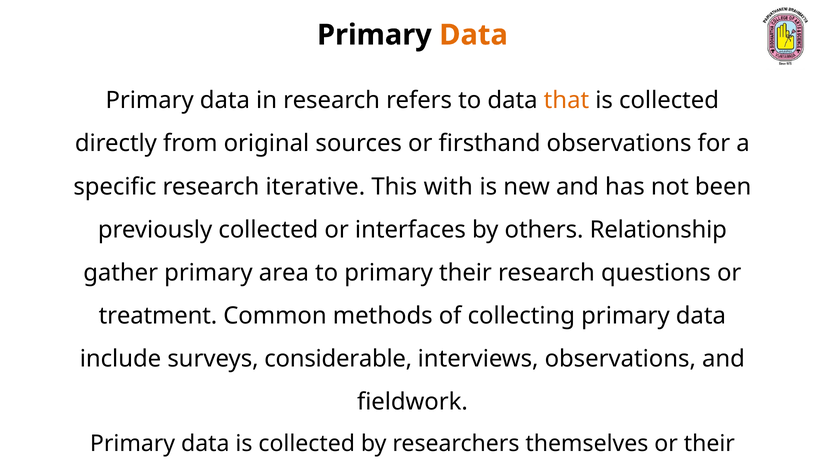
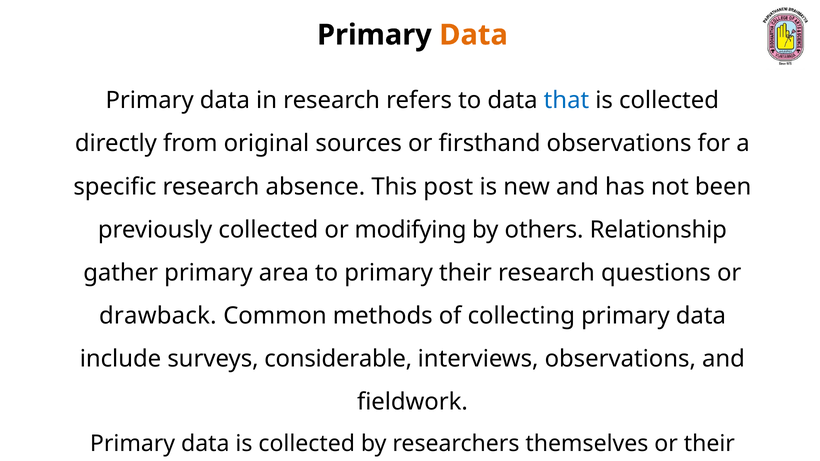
that colour: orange -> blue
iterative: iterative -> absence
with: with -> post
interfaces: interfaces -> modifying
treatment: treatment -> drawback
